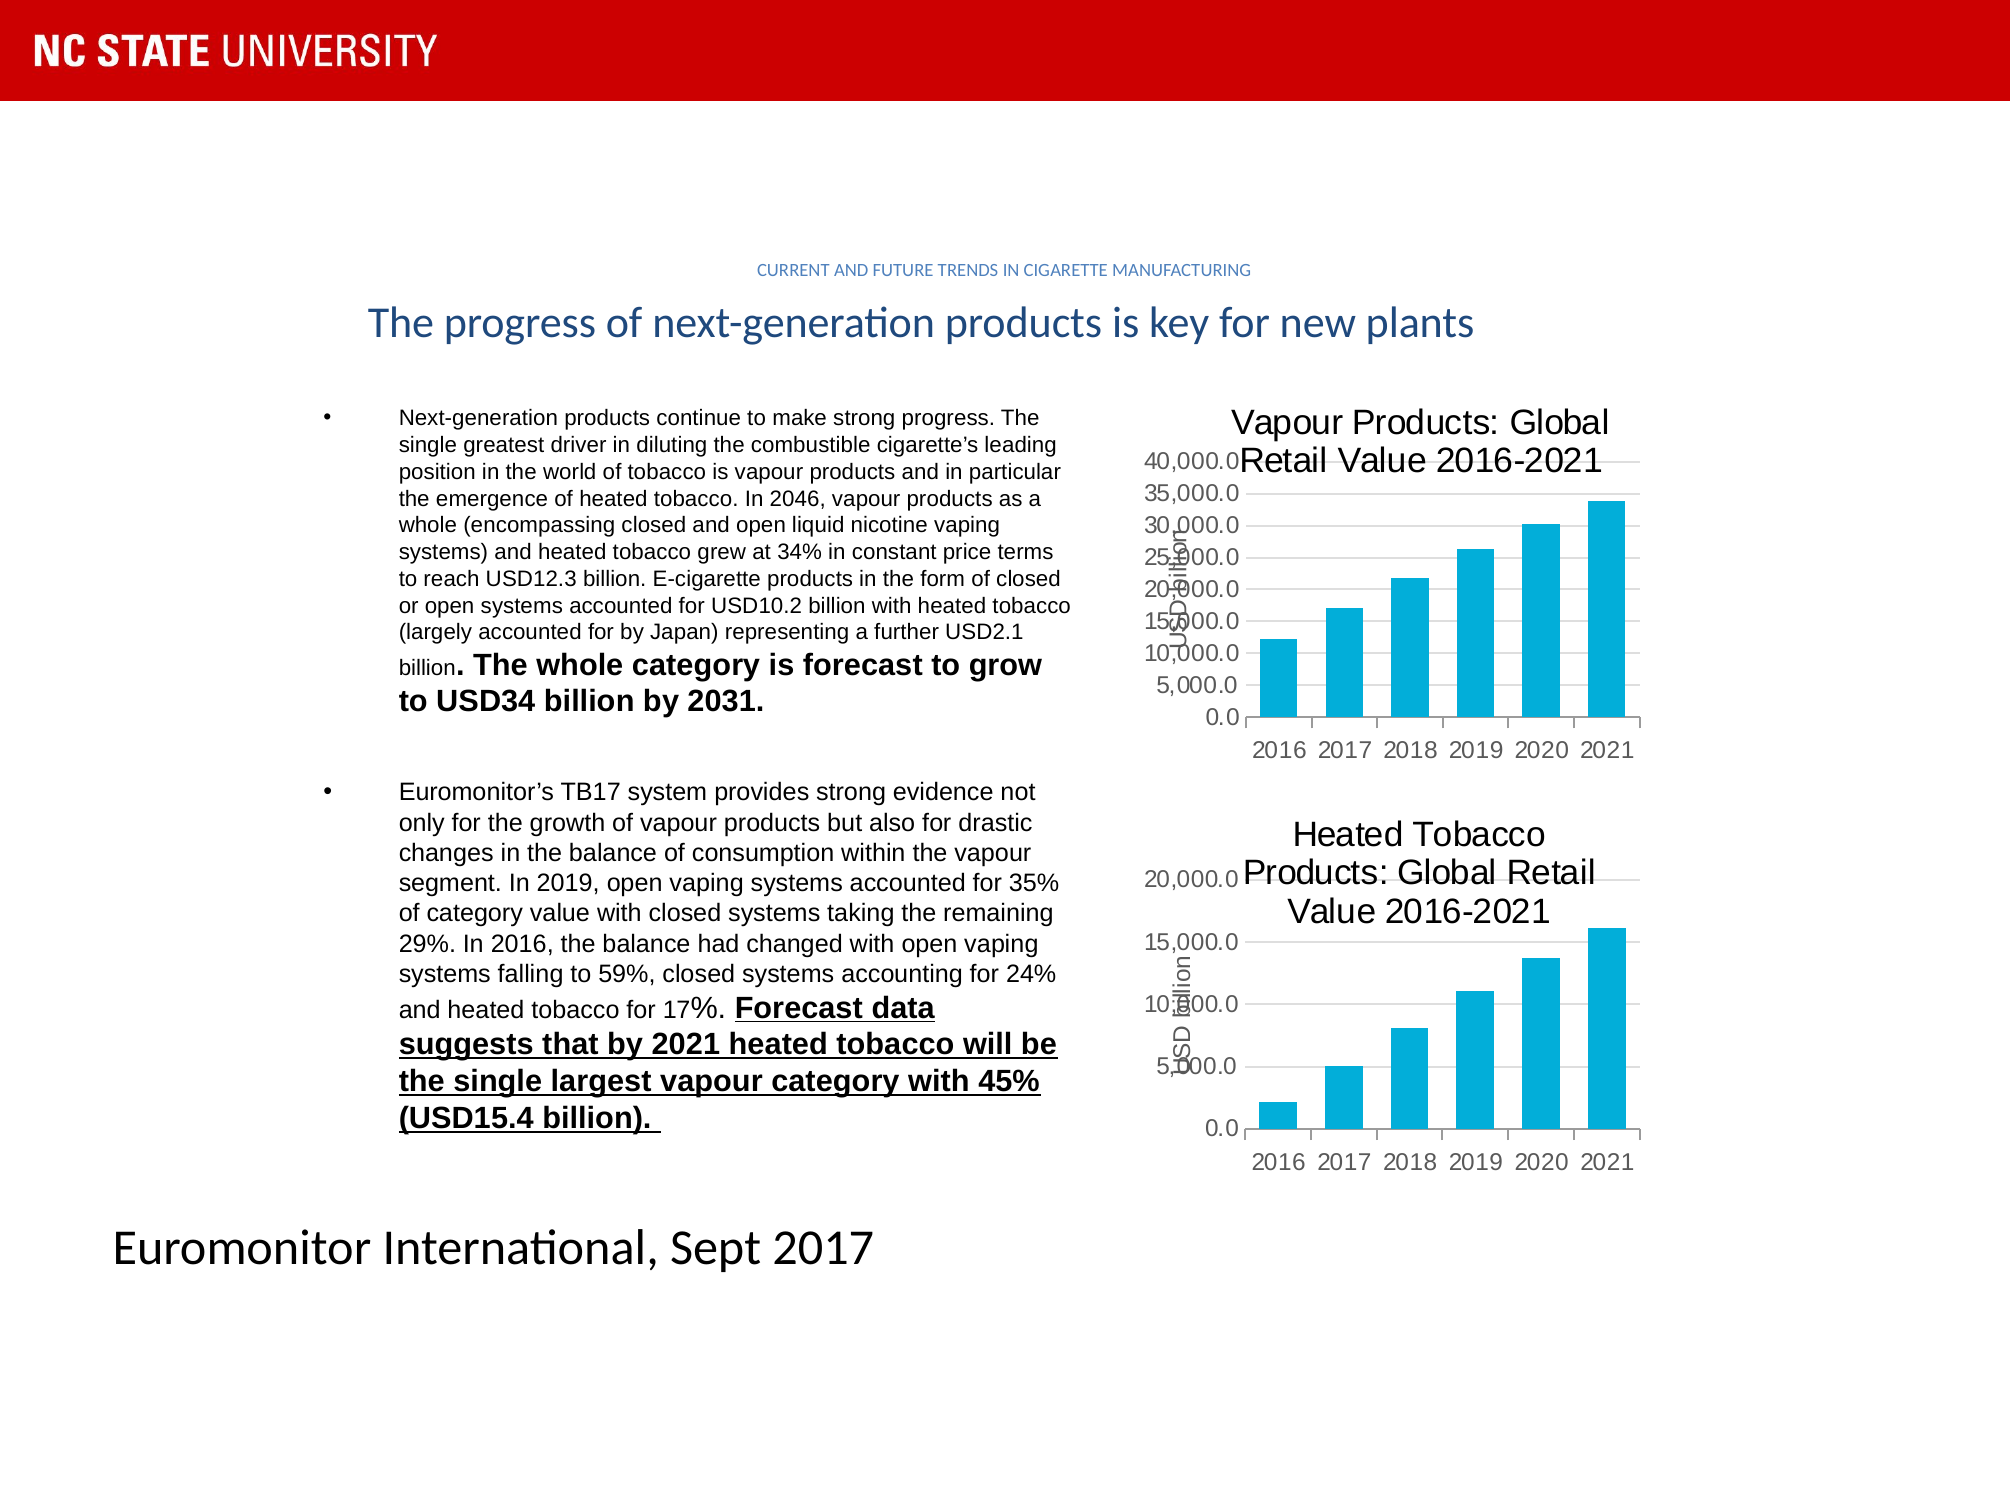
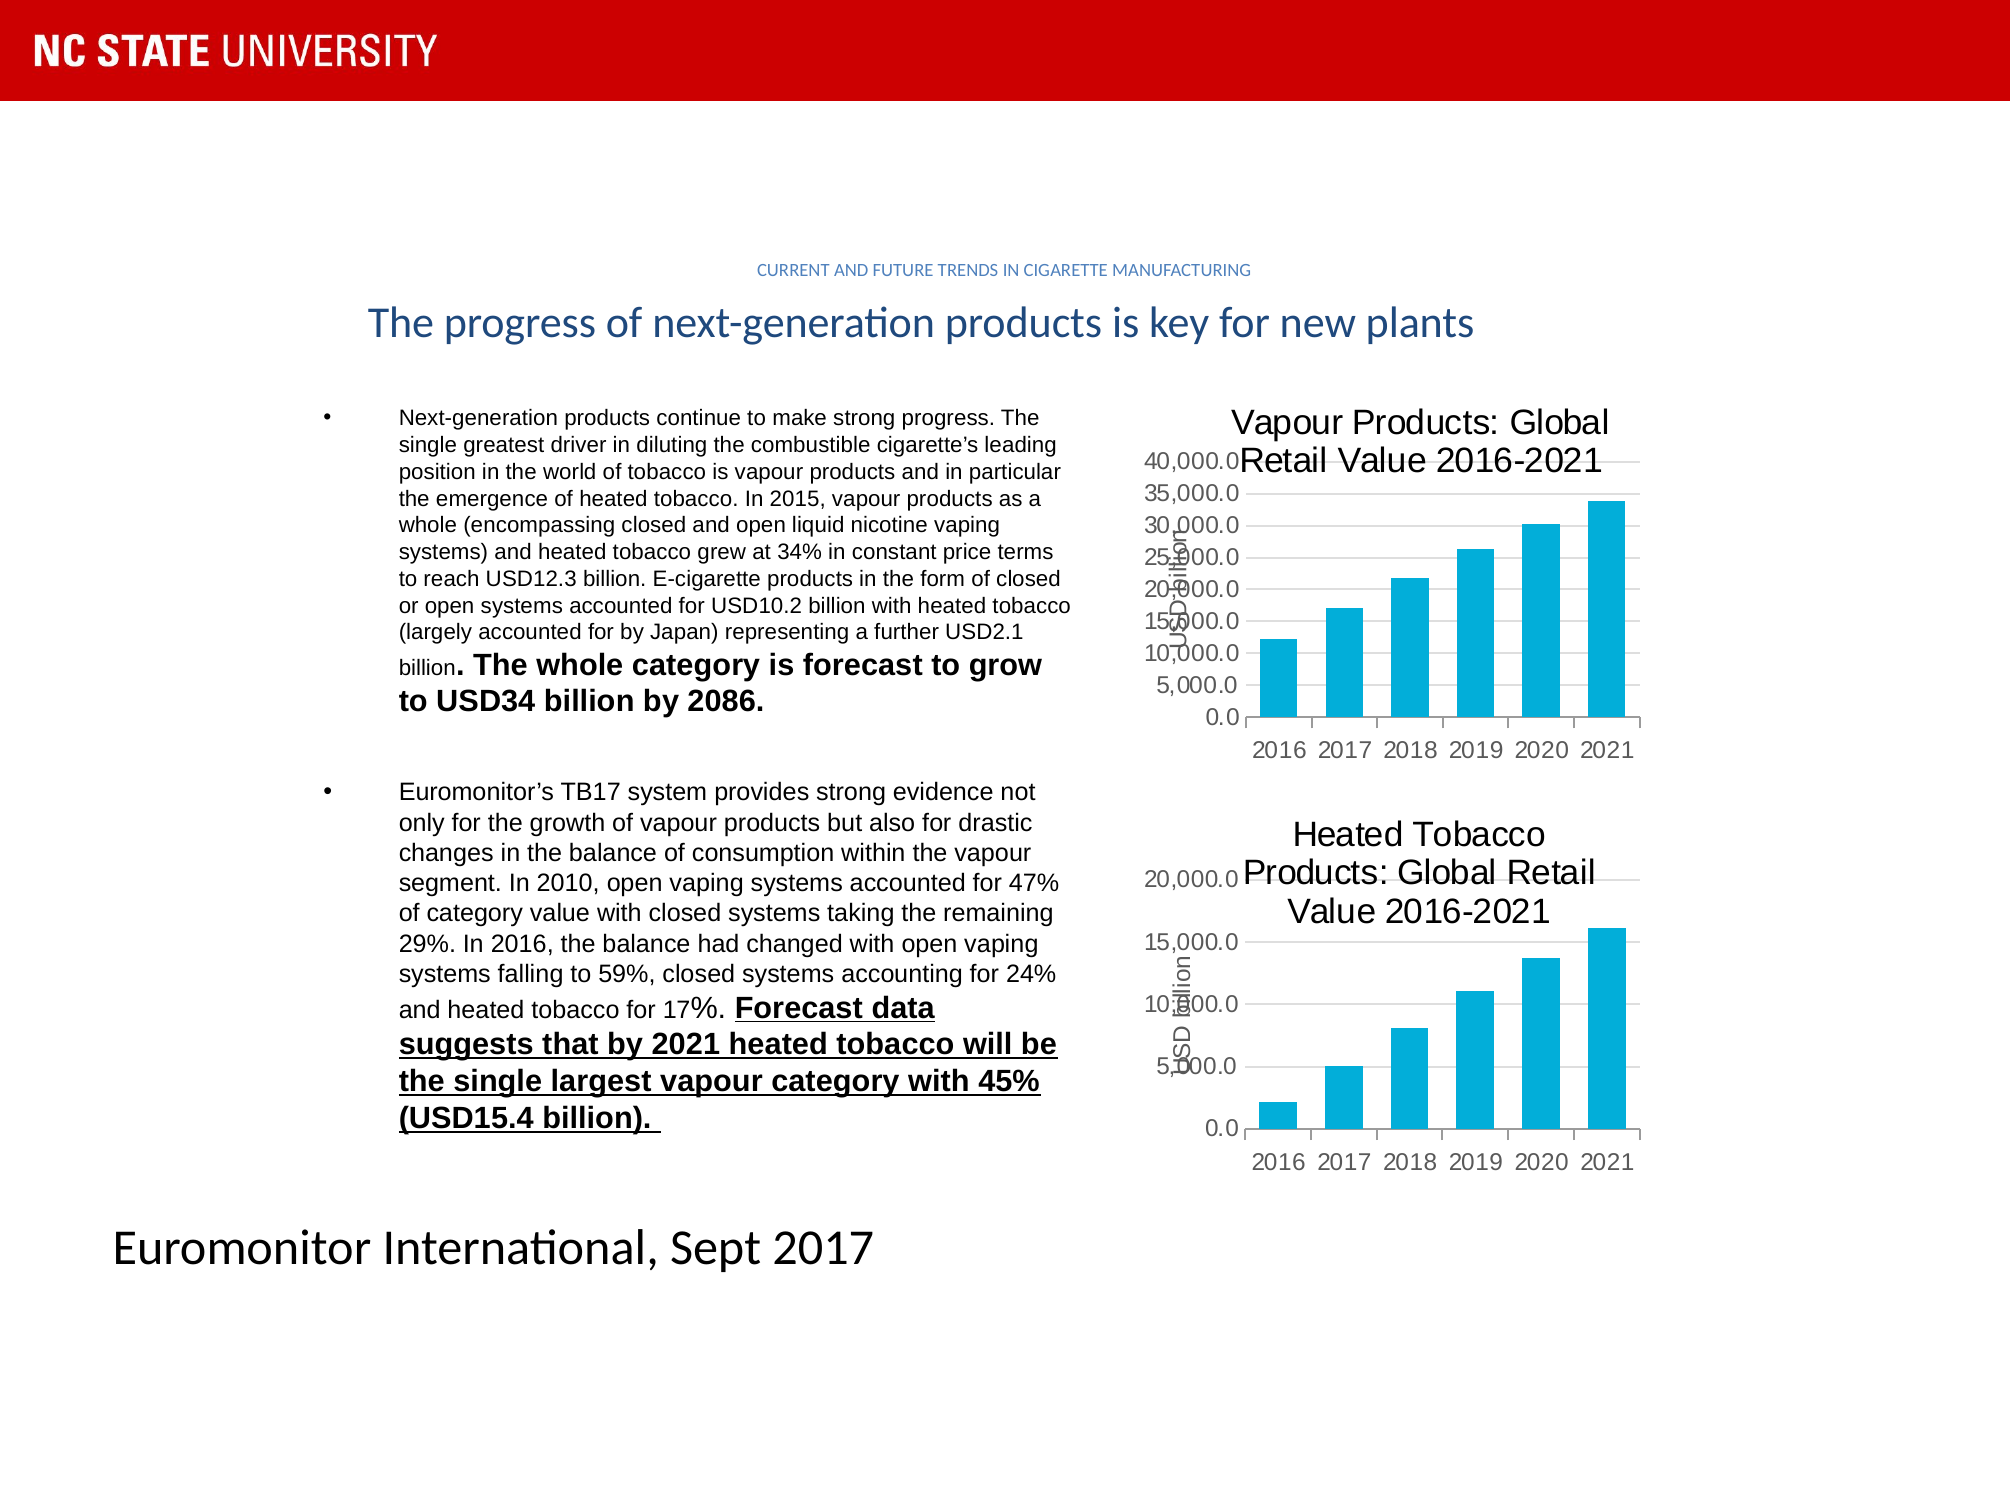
2046: 2046 -> 2015
2031: 2031 -> 2086
In 2019: 2019 -> 2010
35%: 35% -> 47%
